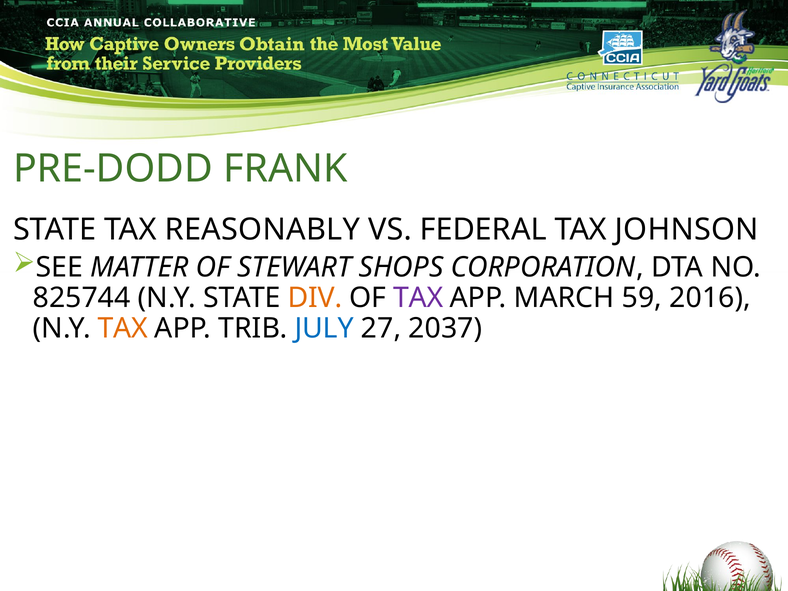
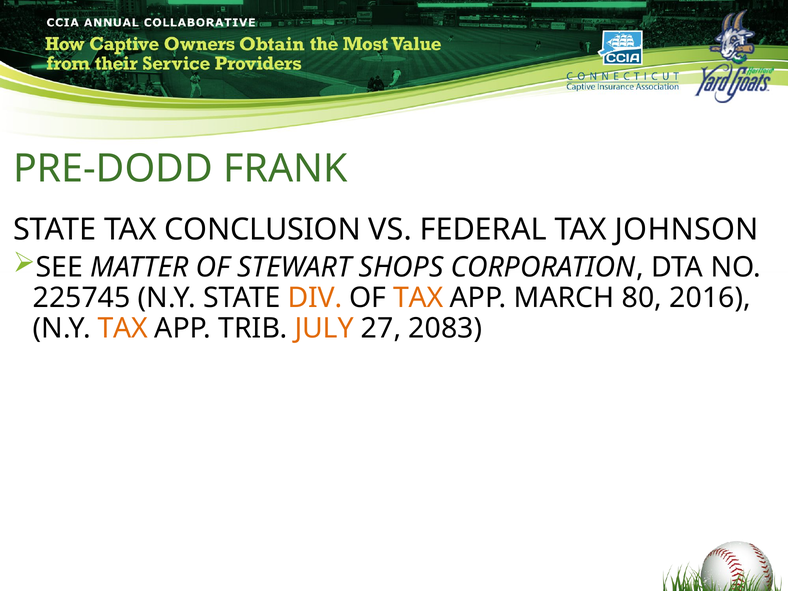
REASONABLY: REASONABLY -> CONCLUSION
825744: 825744 -> 225745
TAX at (418, 298) colour: purple -> orange
59: 59 -> 80
JULY colour: blue -> orange
2037: 2037 -> 2083
